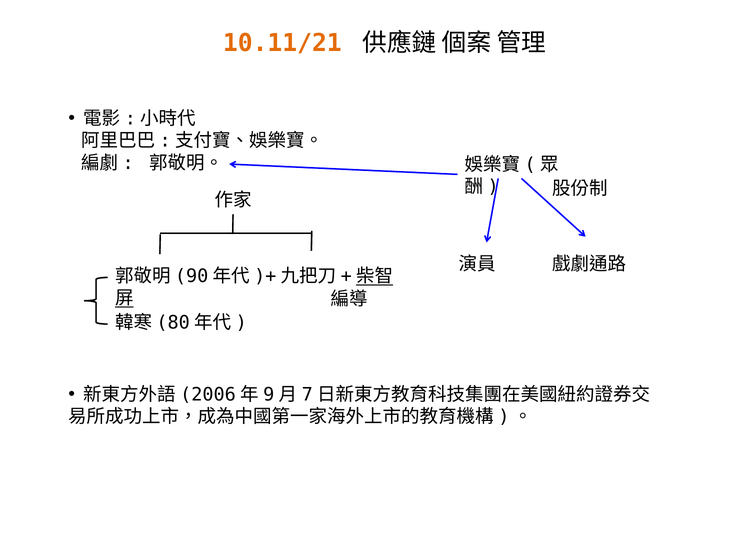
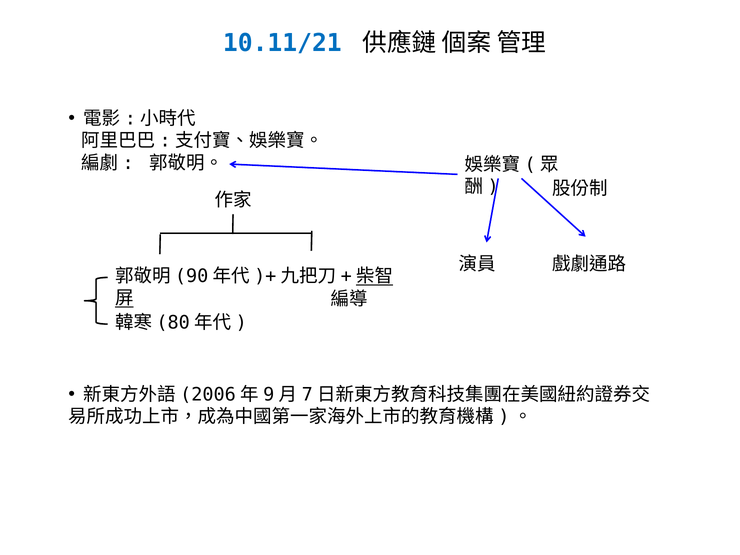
10.11/21 colour: orange -> blue
